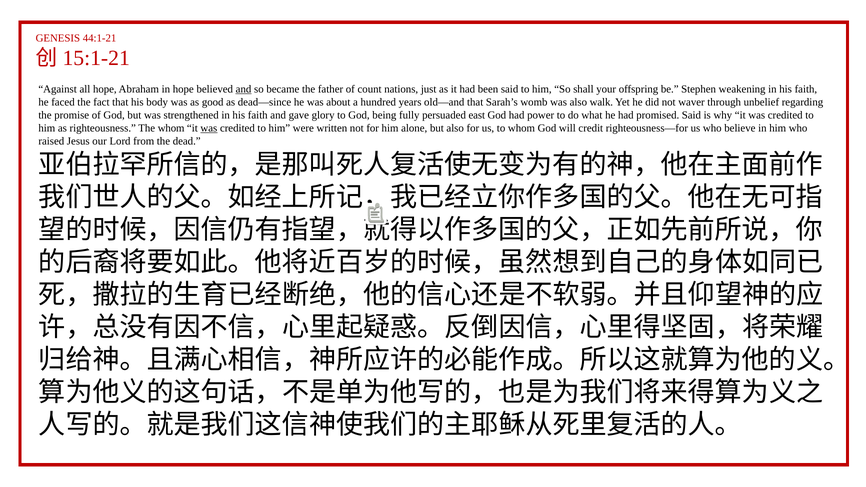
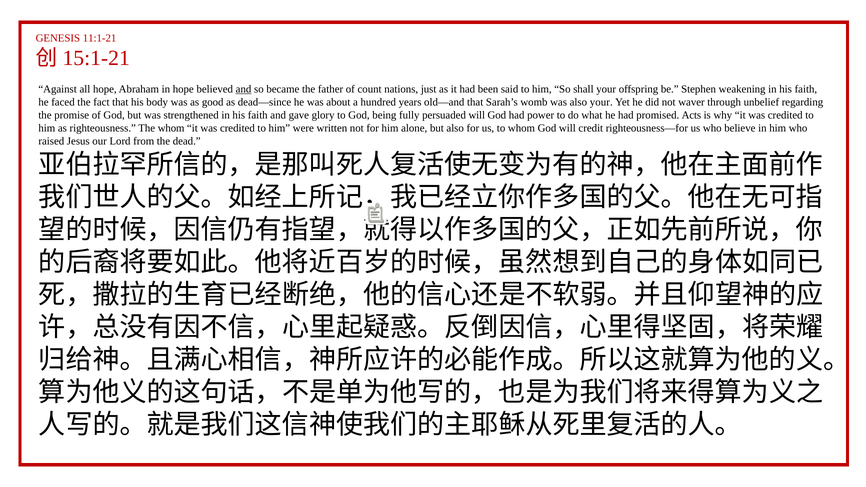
44:1-21: 44:1-21 -> 11:1-21
also walk: walk -> your
persuaded east: east -> will
promised Said: Said -> Acts
was at (209, 128) underline: present -> none
